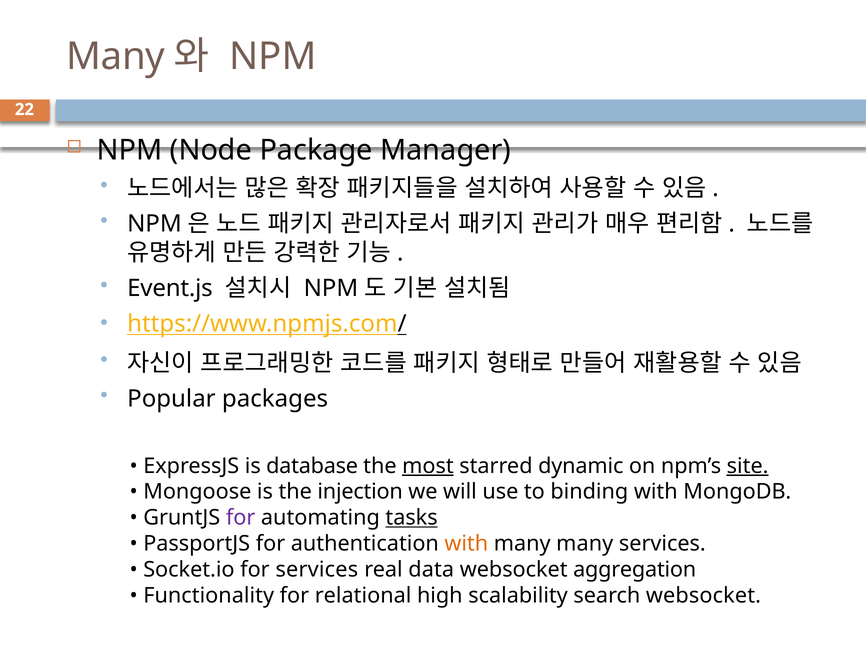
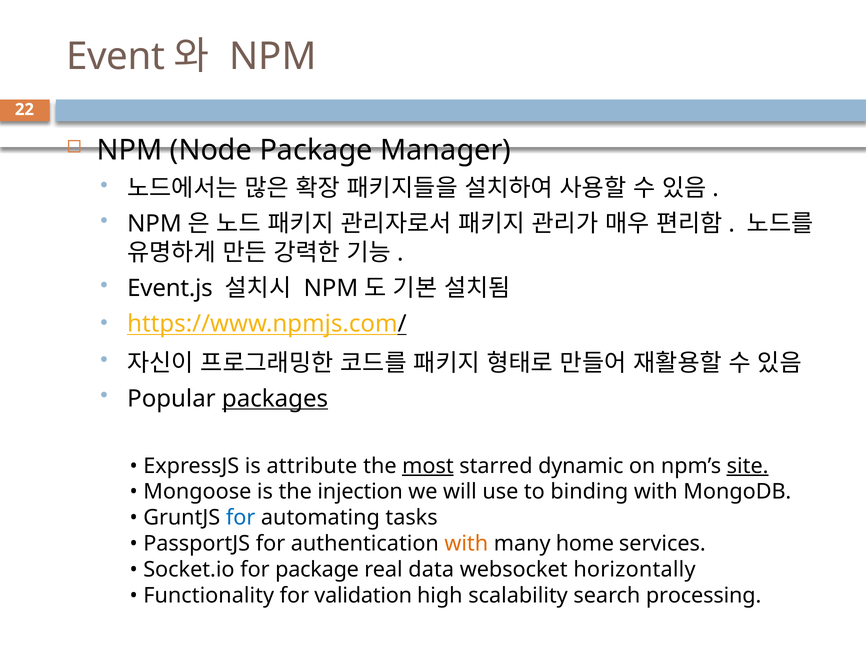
Many at (116, 57): Many -> Event
packages underline: none -> present
database: database -> attribute
for at (241, 518) colour: purple -> blue
tasks underline: present -> none
many many: many -> home
for services: services -> package
aggregation: aggregation -> horizontally
relational: relational -> validation
search websocket: websocket -> processing
